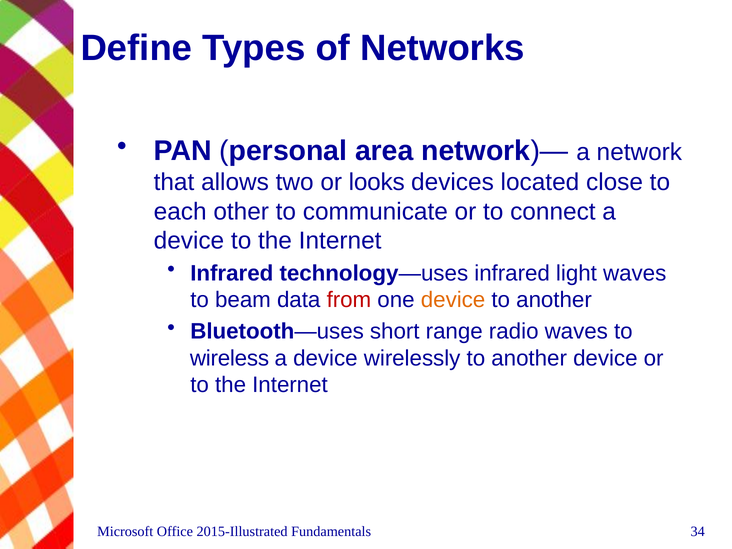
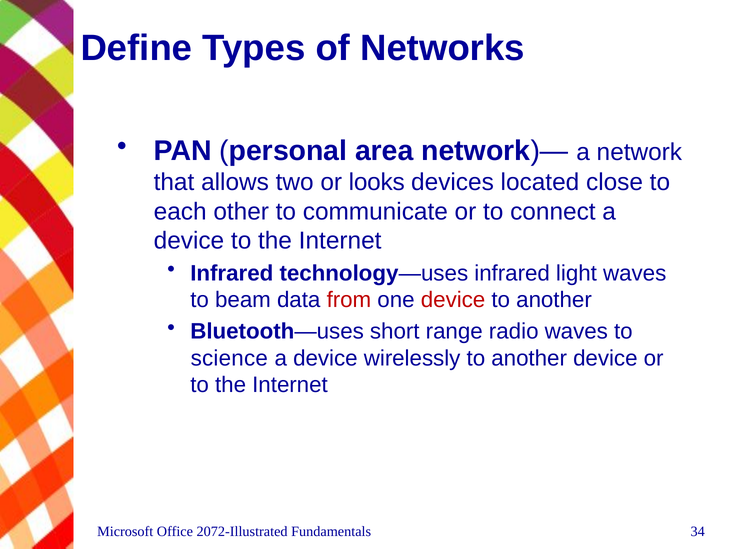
device at (453, 300) colour: orange -> red
wireless: wireless -> science
2015-Illustrated: 2015-Illustrated -> 2072-Illustrated
